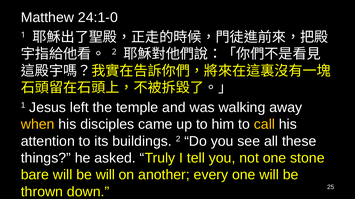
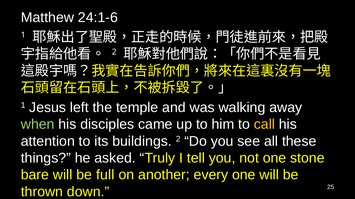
24:1-0: 24:1-0 -> 24:1-6
when colour: yellow -> light green
be will: will -> full
